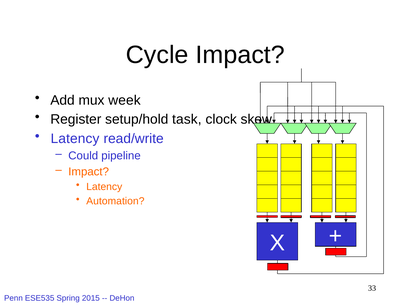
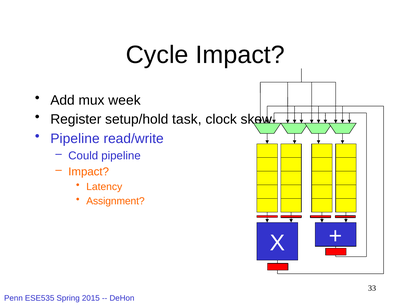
Latency at (75, 139): Latency -> Pipeline
Automation: Automation -> Assignment
